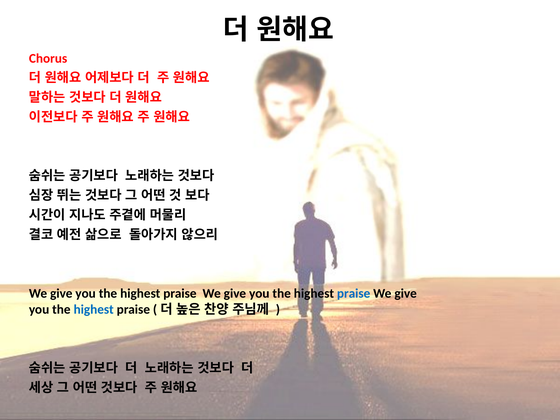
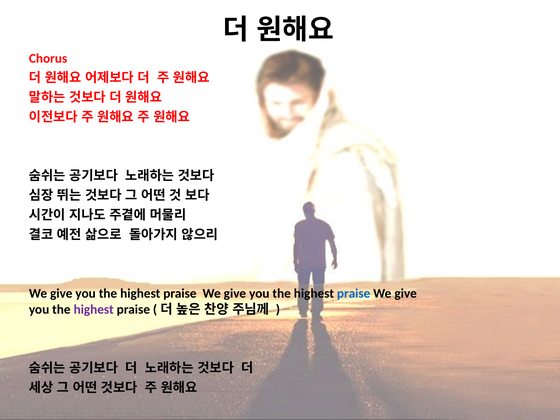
highest at (94, 309) colour: blue -> purple
